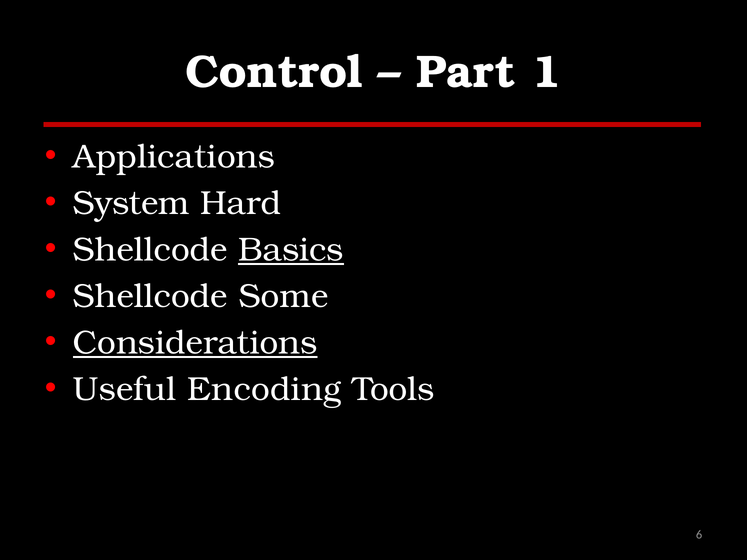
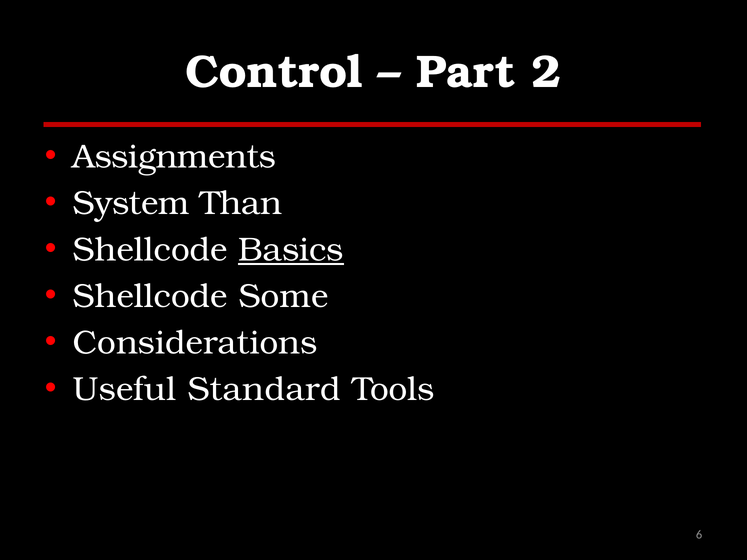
1: 1 -> 2
Applications: Applications -> Assignments
Hard: Hard -> Than
Considerations underline: present -> none
Encoding: Encoding -> Standard
